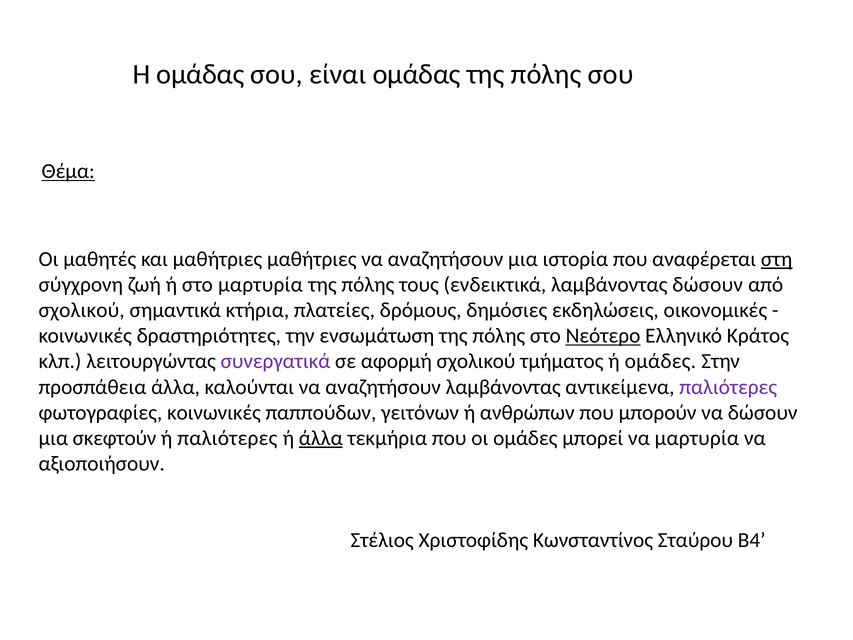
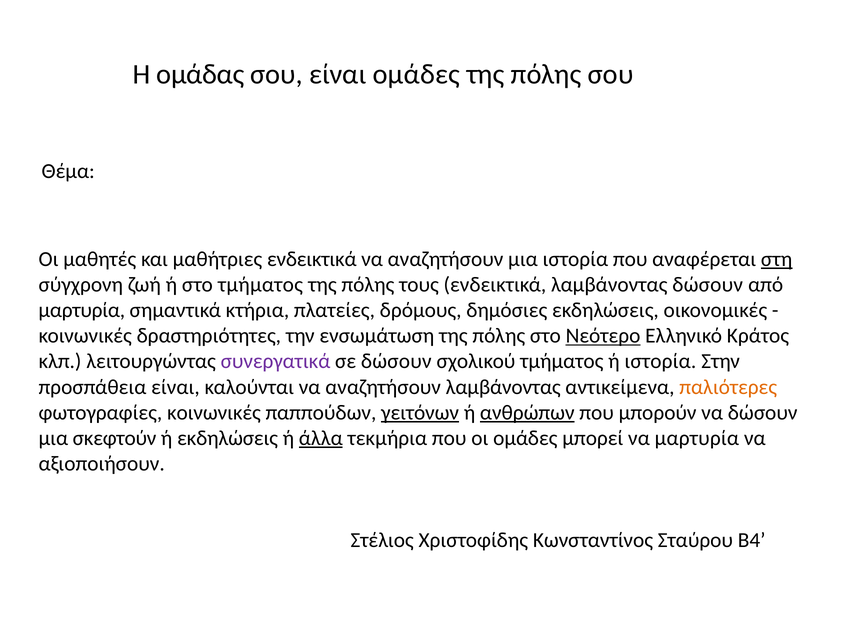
είναι ομάδας: ομάδας -> ομάδες
Θέμα underline: present -> none
μαθήτριες μαθήτριες: μαθήτριες -> ενδεικτικά
στο μαρτυρία: μαρτυρία -> τμήματος
σχολικού at (82, 310): σχολικού -> μαρτυρία
σε αφορμή: αφορμή -> δώσουν
ή ομάδες: ομάδες -> ιστορία
προσπάθεια άλλα: άλλα -> είναι
παλιότερες at (728, 387) colour: purple -> orange
γειτόνων underline: none -> present
ανθρώπων underline: none -> present
ή παλιότερες: παλιότερες -> εκδηλώσεις
